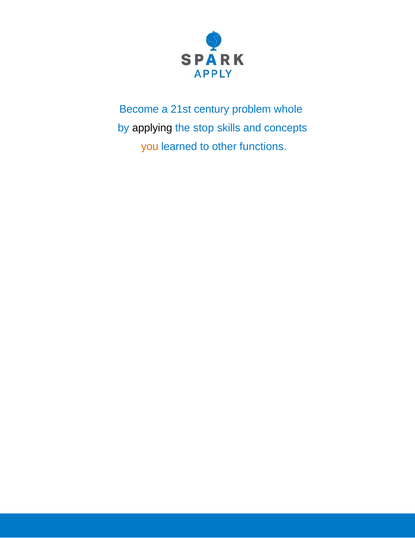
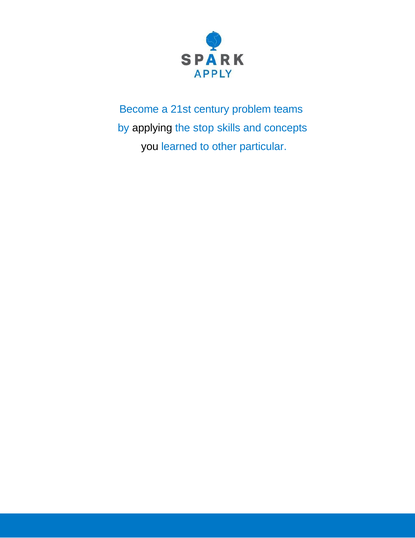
whole: whole -> teams
you colour: orange -> black
functions: functions -> particular
